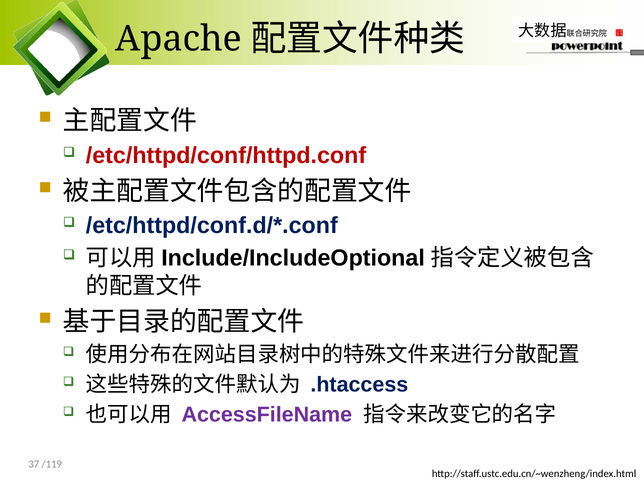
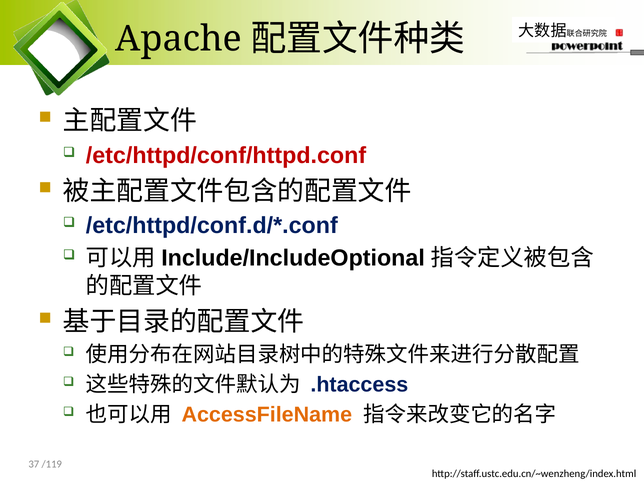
AccessFileName colour: purple -> orange
